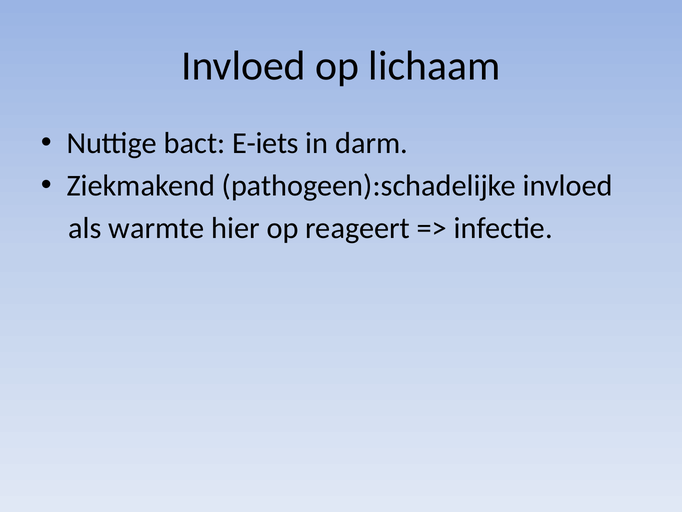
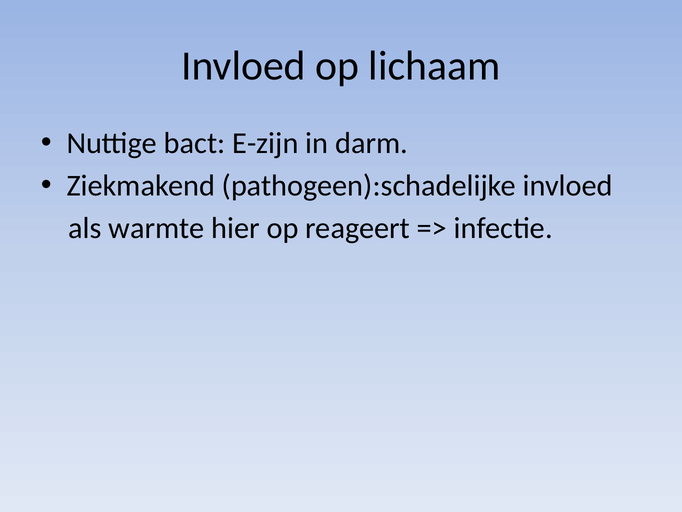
E-iets: E-iets -> E-zijn
